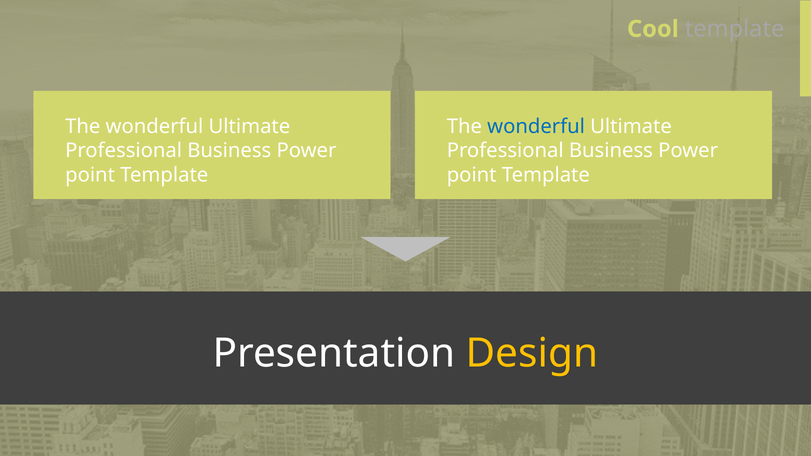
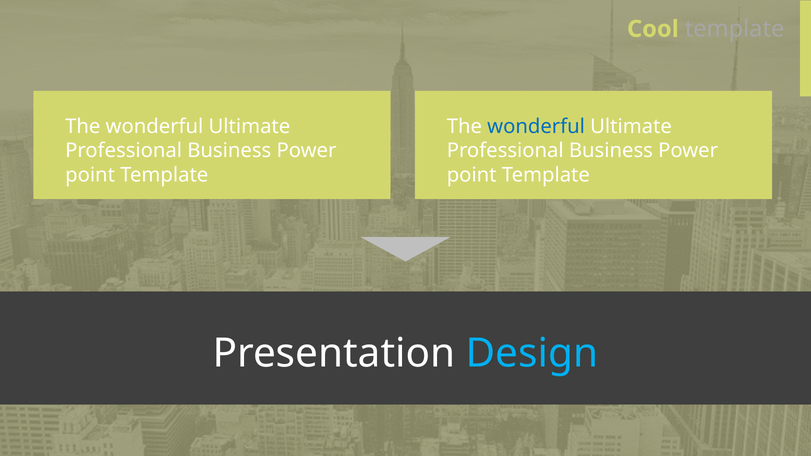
Design colour: yellow -> light blue
